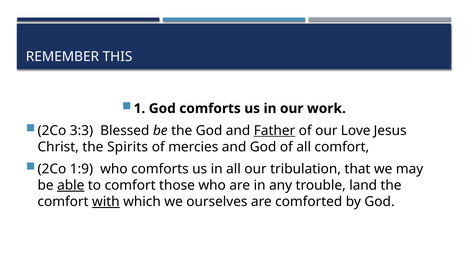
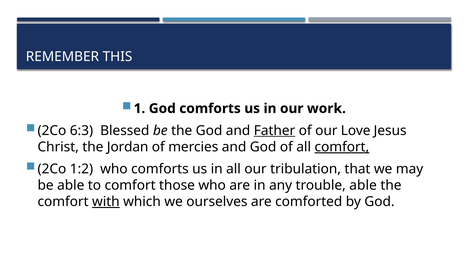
3:3: 3:3 -> 6:3
Spirits: Spirits -> Jordan
comfort at (342, 147) underline: none -> present
1:9: 1:9 -> 1:2
able at (71, 185) underline: present -> none
trouble land: land -> able
